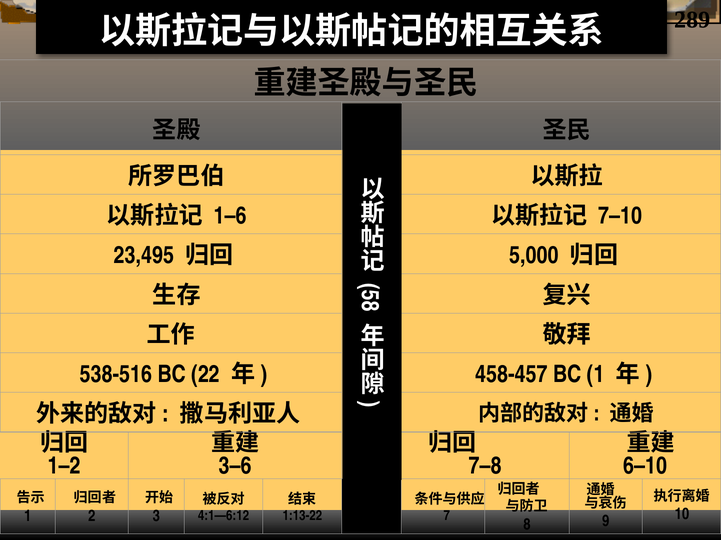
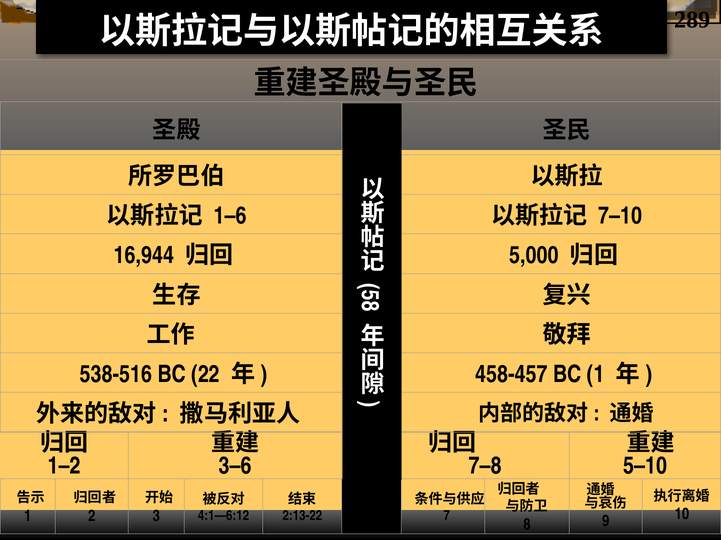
23,495: 23,495 -> 16,944
6–10: 6–10 -> 5–10
1:13-22: 1:13-22 -> 2:13-22
